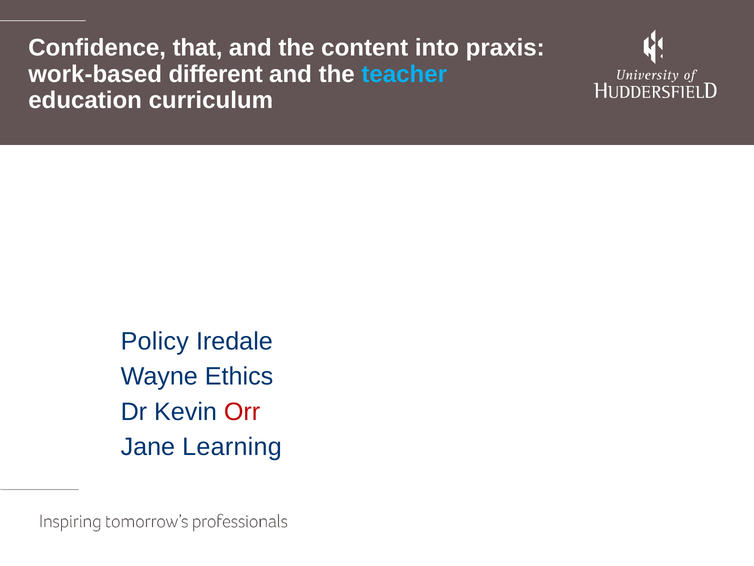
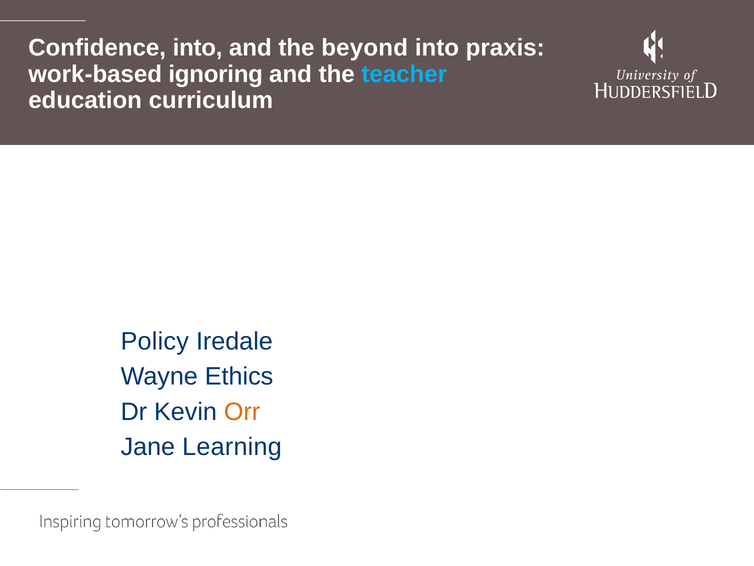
Confidence that: that -> into
content: content -> beyond
different: different -> ignoring
Orr colour: red -> orange
